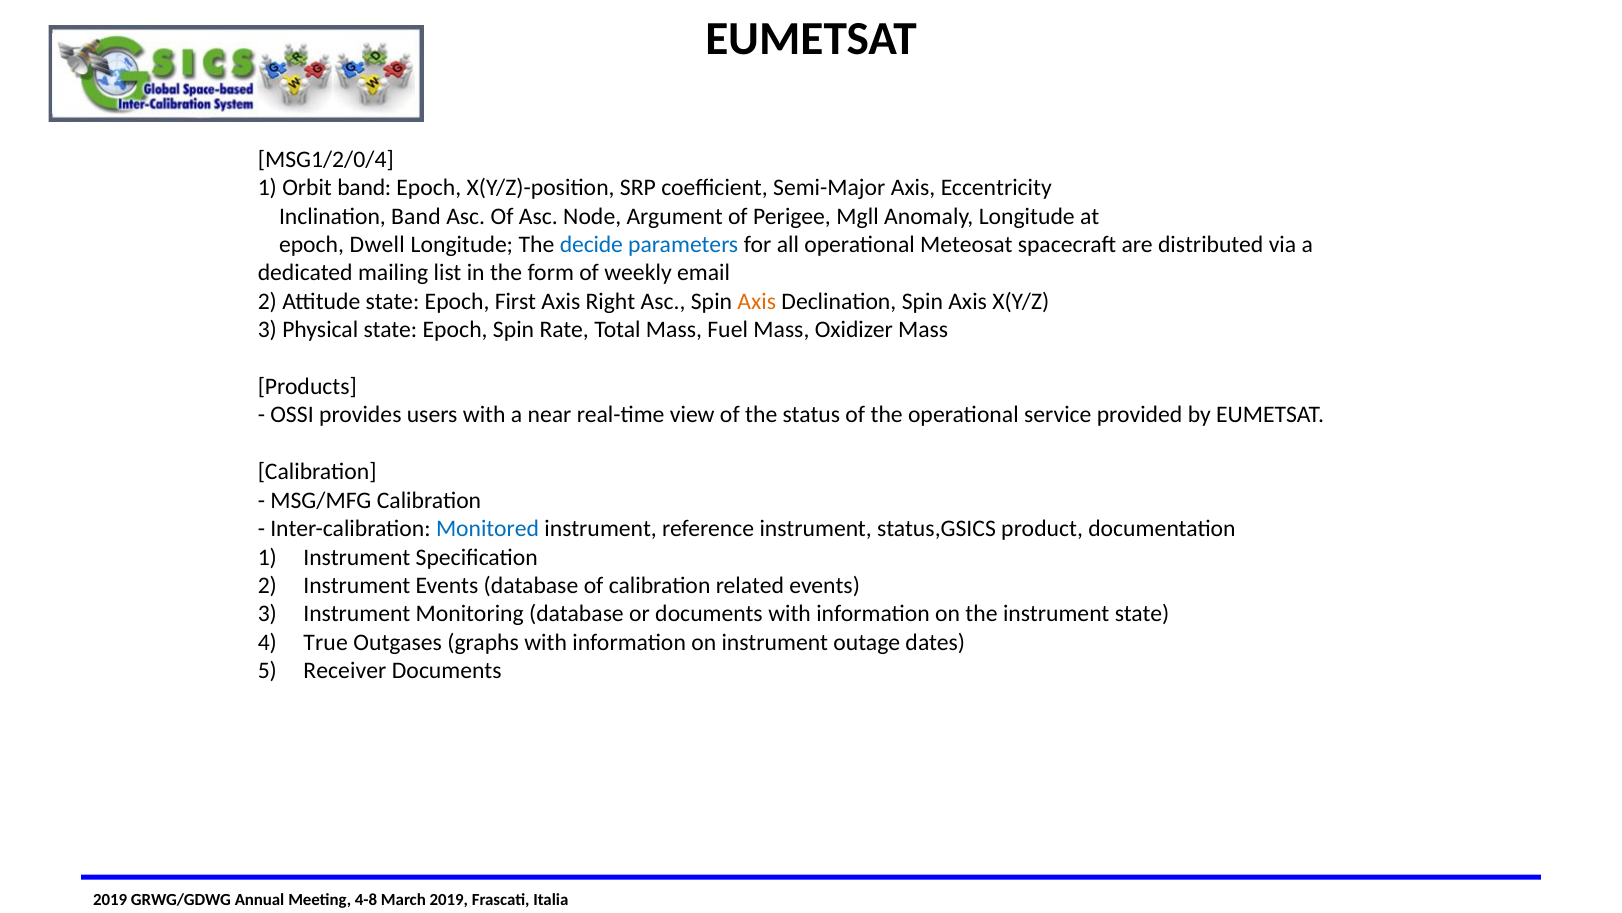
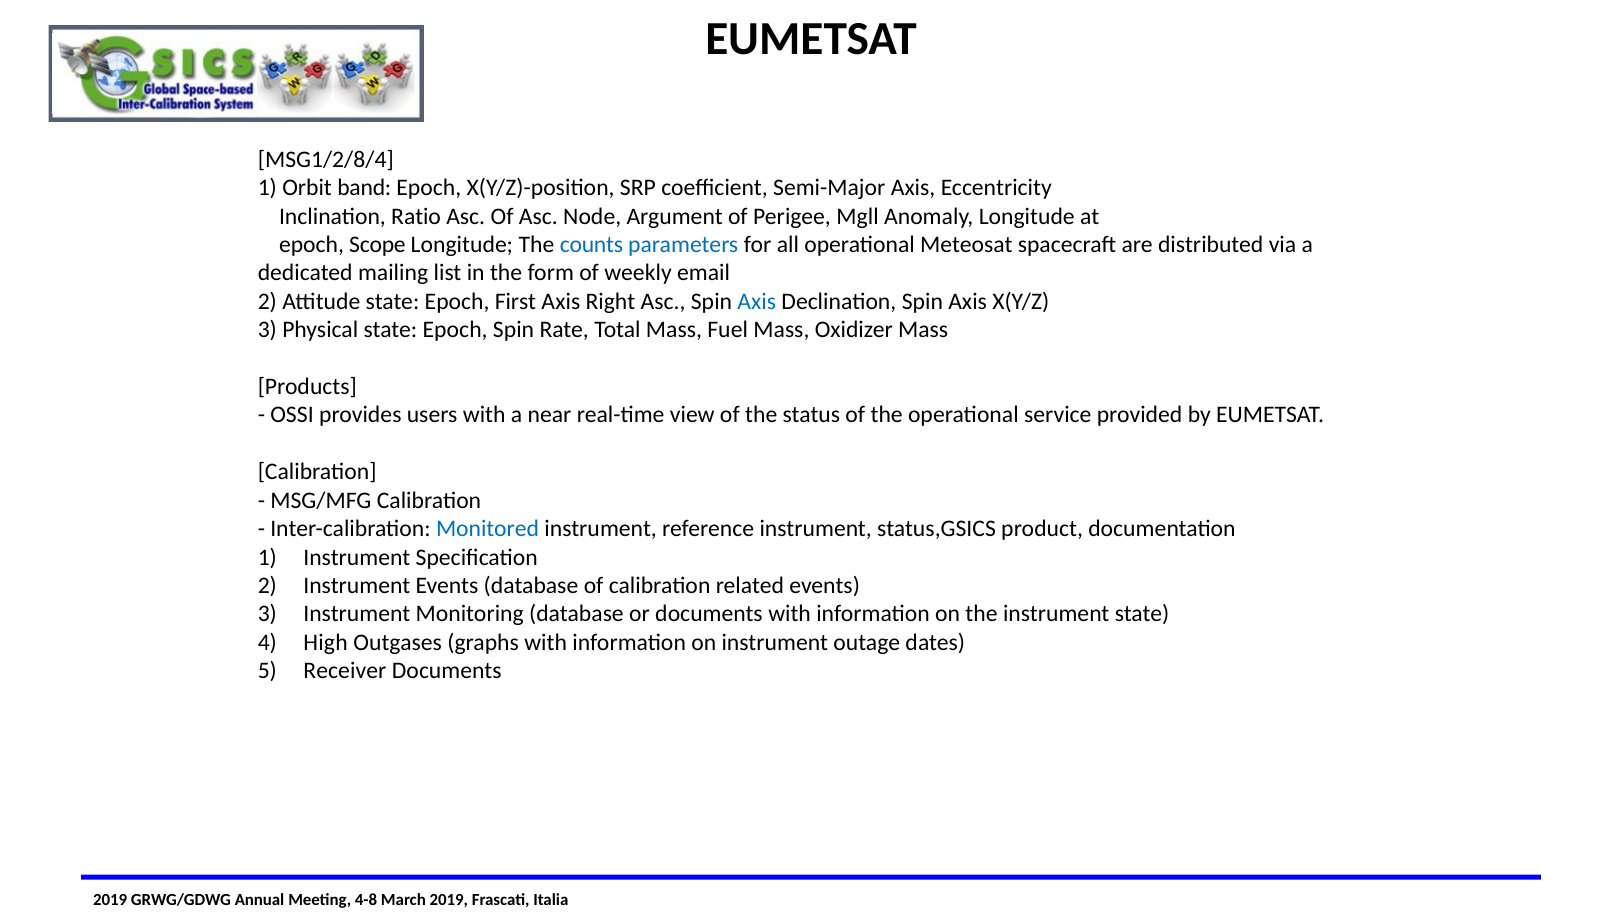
MSG1/2/0/4: MSG1/2/0/4 -> MSG1/2/8/4
Inclination Band: Band -> Ratio
Dwell: Dwell -> Scope
decide: decide -> counts
Axis at (757, 301) colour: orange -> blue
True: True -> High
